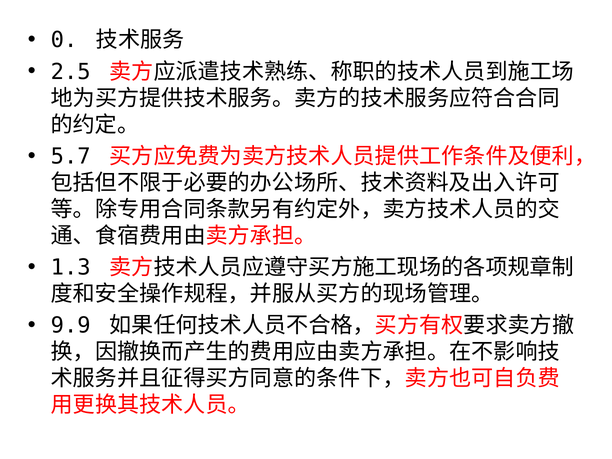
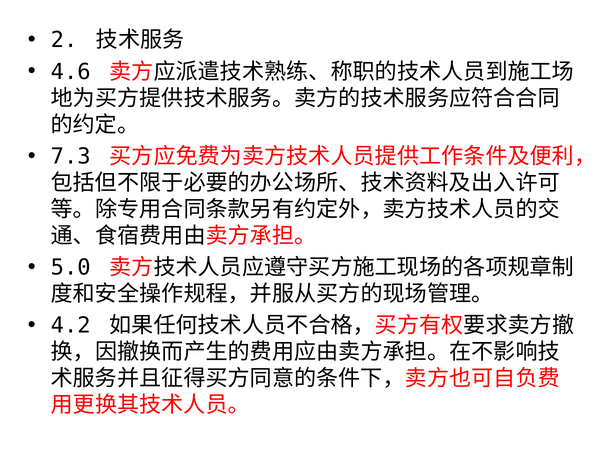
0: 0 -> 2
2.5: 2.5 -> 4.6
5.7: 5.7 -> 7.3
1.3: 1.3 -> 5.0
9.9: 9.9 -> 4.2
